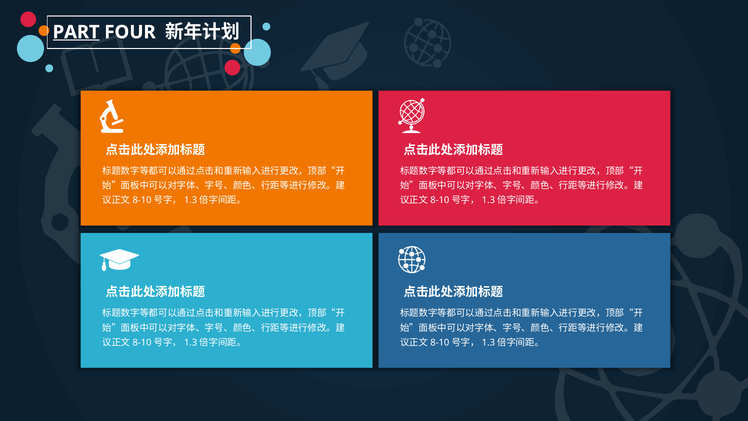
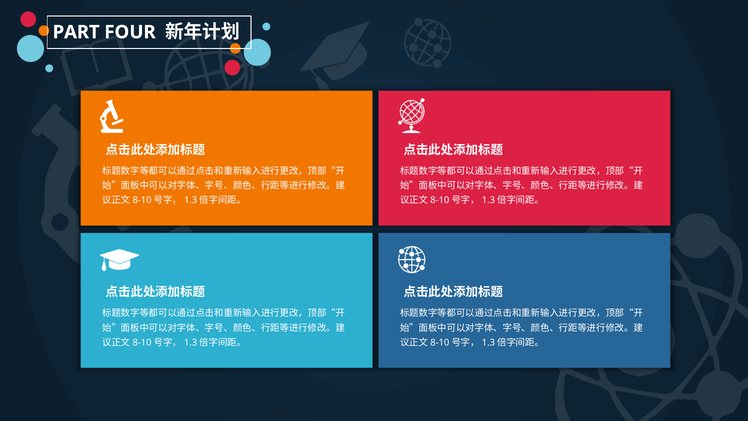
PART underline: present -> none
